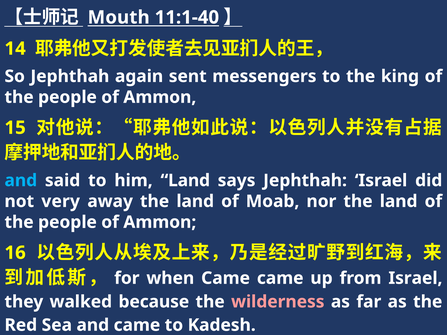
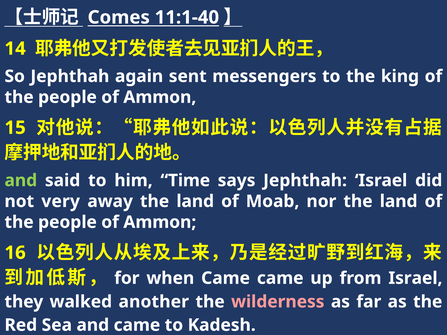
Mouth: Mouth -> Comes
and at (21, 181) colour: light blue -> light green
him Land: Land -> Time
because: because -> another
